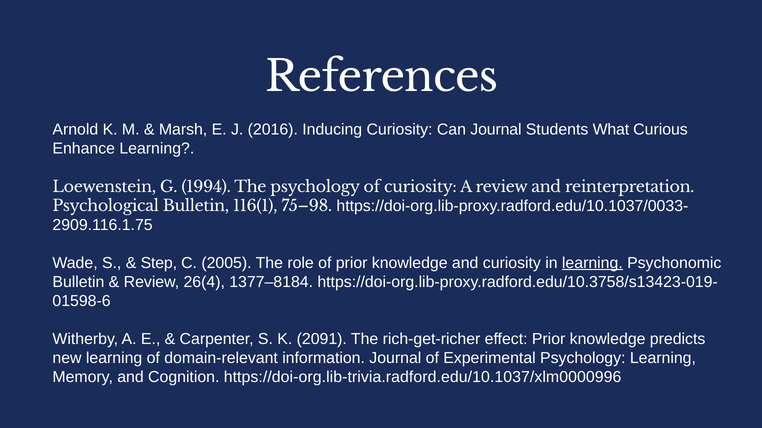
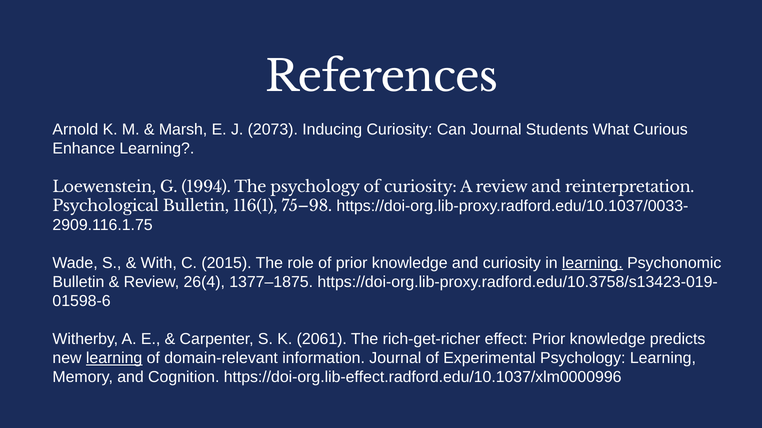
2016: 2016 -> 2073
Step: Step -> With
2005: 2005 -> 2015
1377–8184: 1377–8184 -> 1377–1875
2091: 2091 -> 2061
learning at (114, 359) underline: none -> present
https://doi-org.lib-trivia.radford.edu/10.1037/xlm0000996: https://doi-org.lib-trivia.radford.edu/10.1037/xlm0000996 -> https://doi-org.lib-effect.radford.edu/10.1037/xlm0000996
